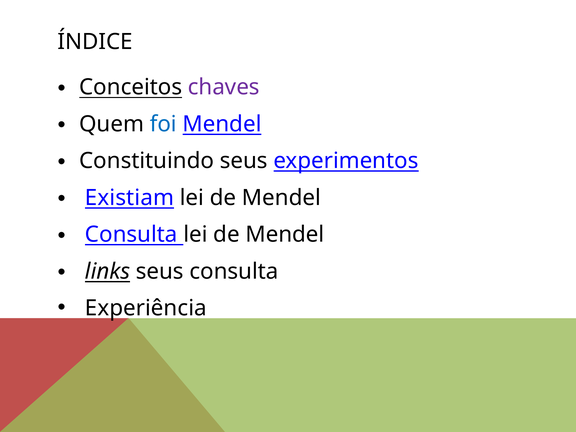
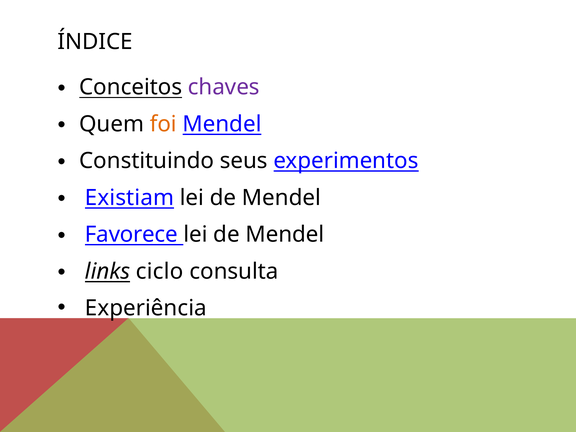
foi colour: blue -> orange
Consulta at (131, 234): Consulta -> Favorece
links seus: seus -> ciclo
